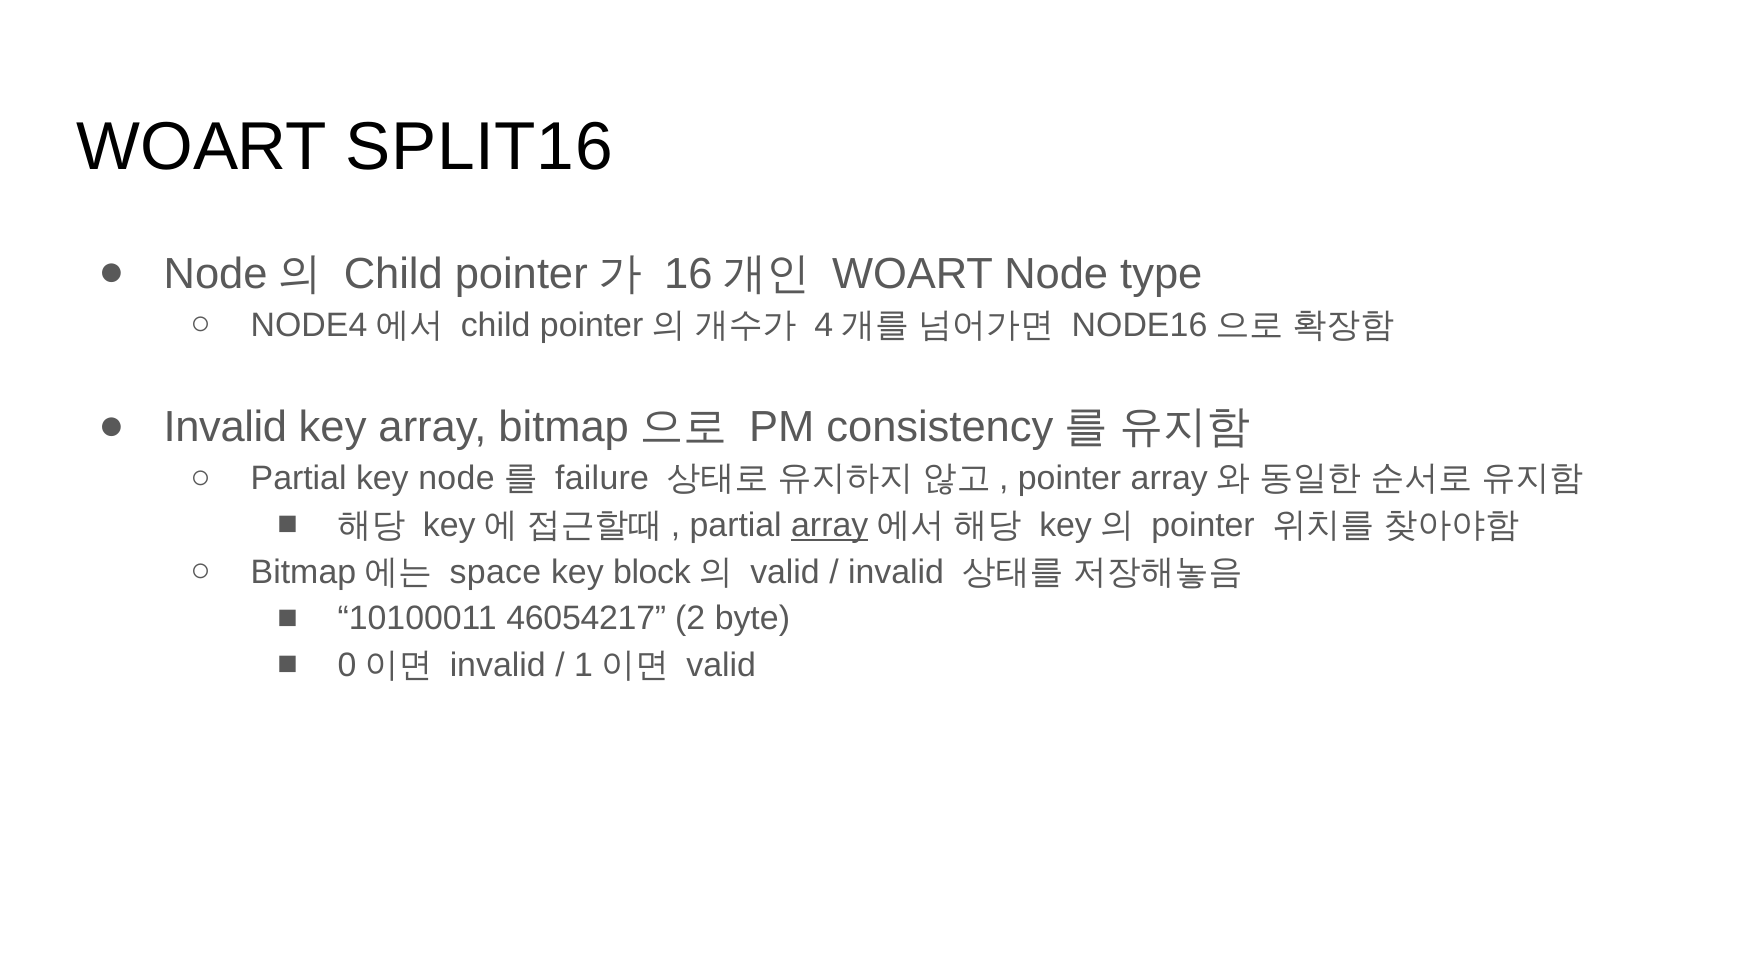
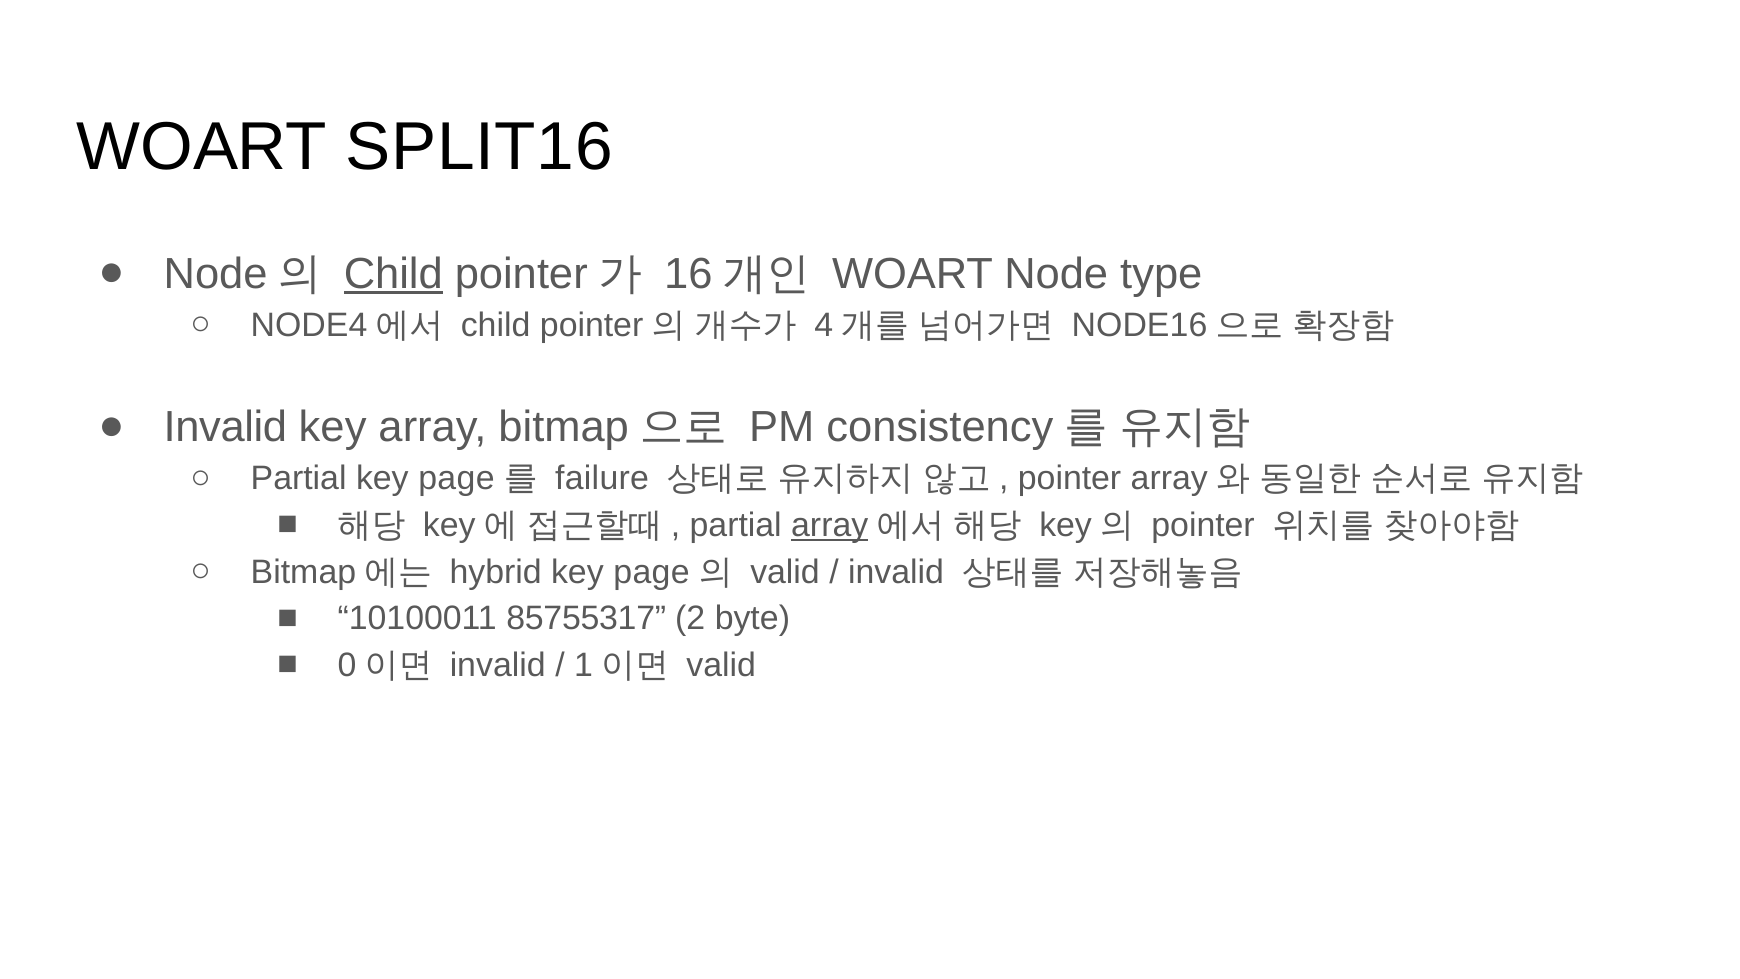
Child at (393, 274) underline: none -> present
Partial key node: node -> page
space: space -> hybrid
block at (652, 572): block -> page
46054217: 46054217 -> 85755317
